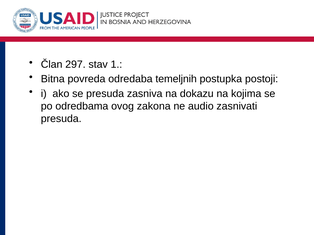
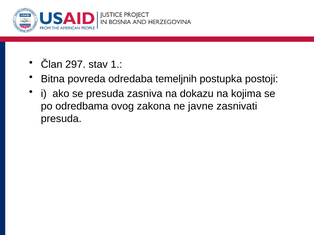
audio: audio -> javne
